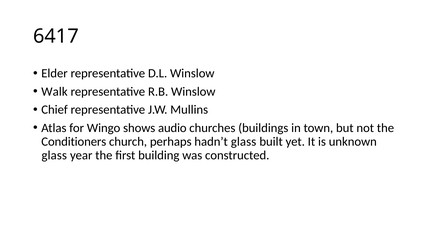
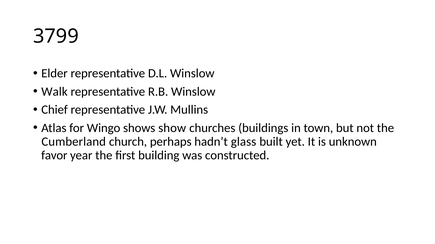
6417: 6417 -> 3799
audio: audio -> show
Conditioners: Conditioners -> Cumberland
glass at (54, 156): glass -> favor
